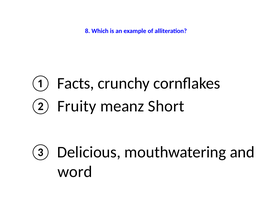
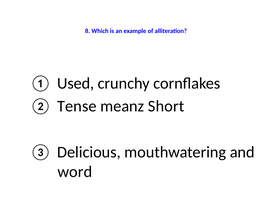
Facts: Facts -> Used
Fruity: Fruity -> Tense
